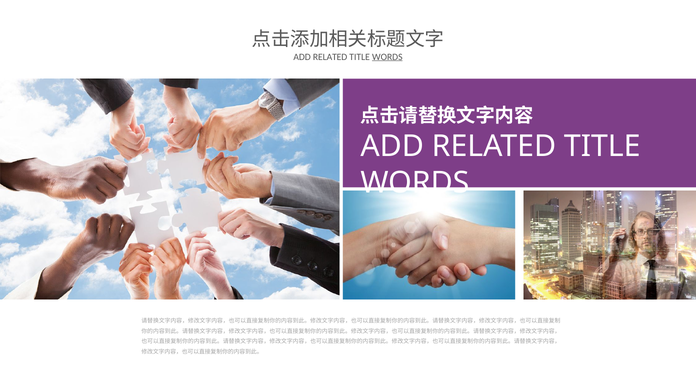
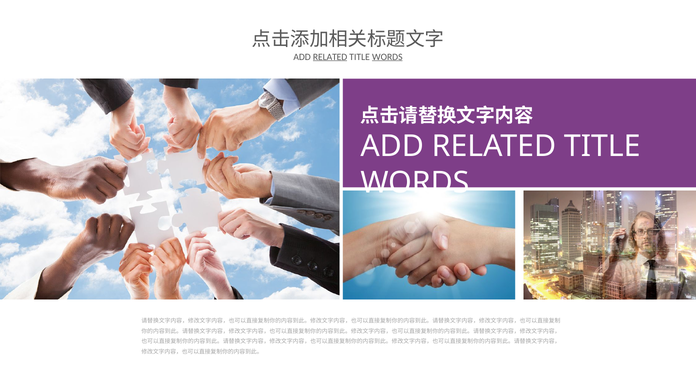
RELATED at (330, 57) underline: none -> present
